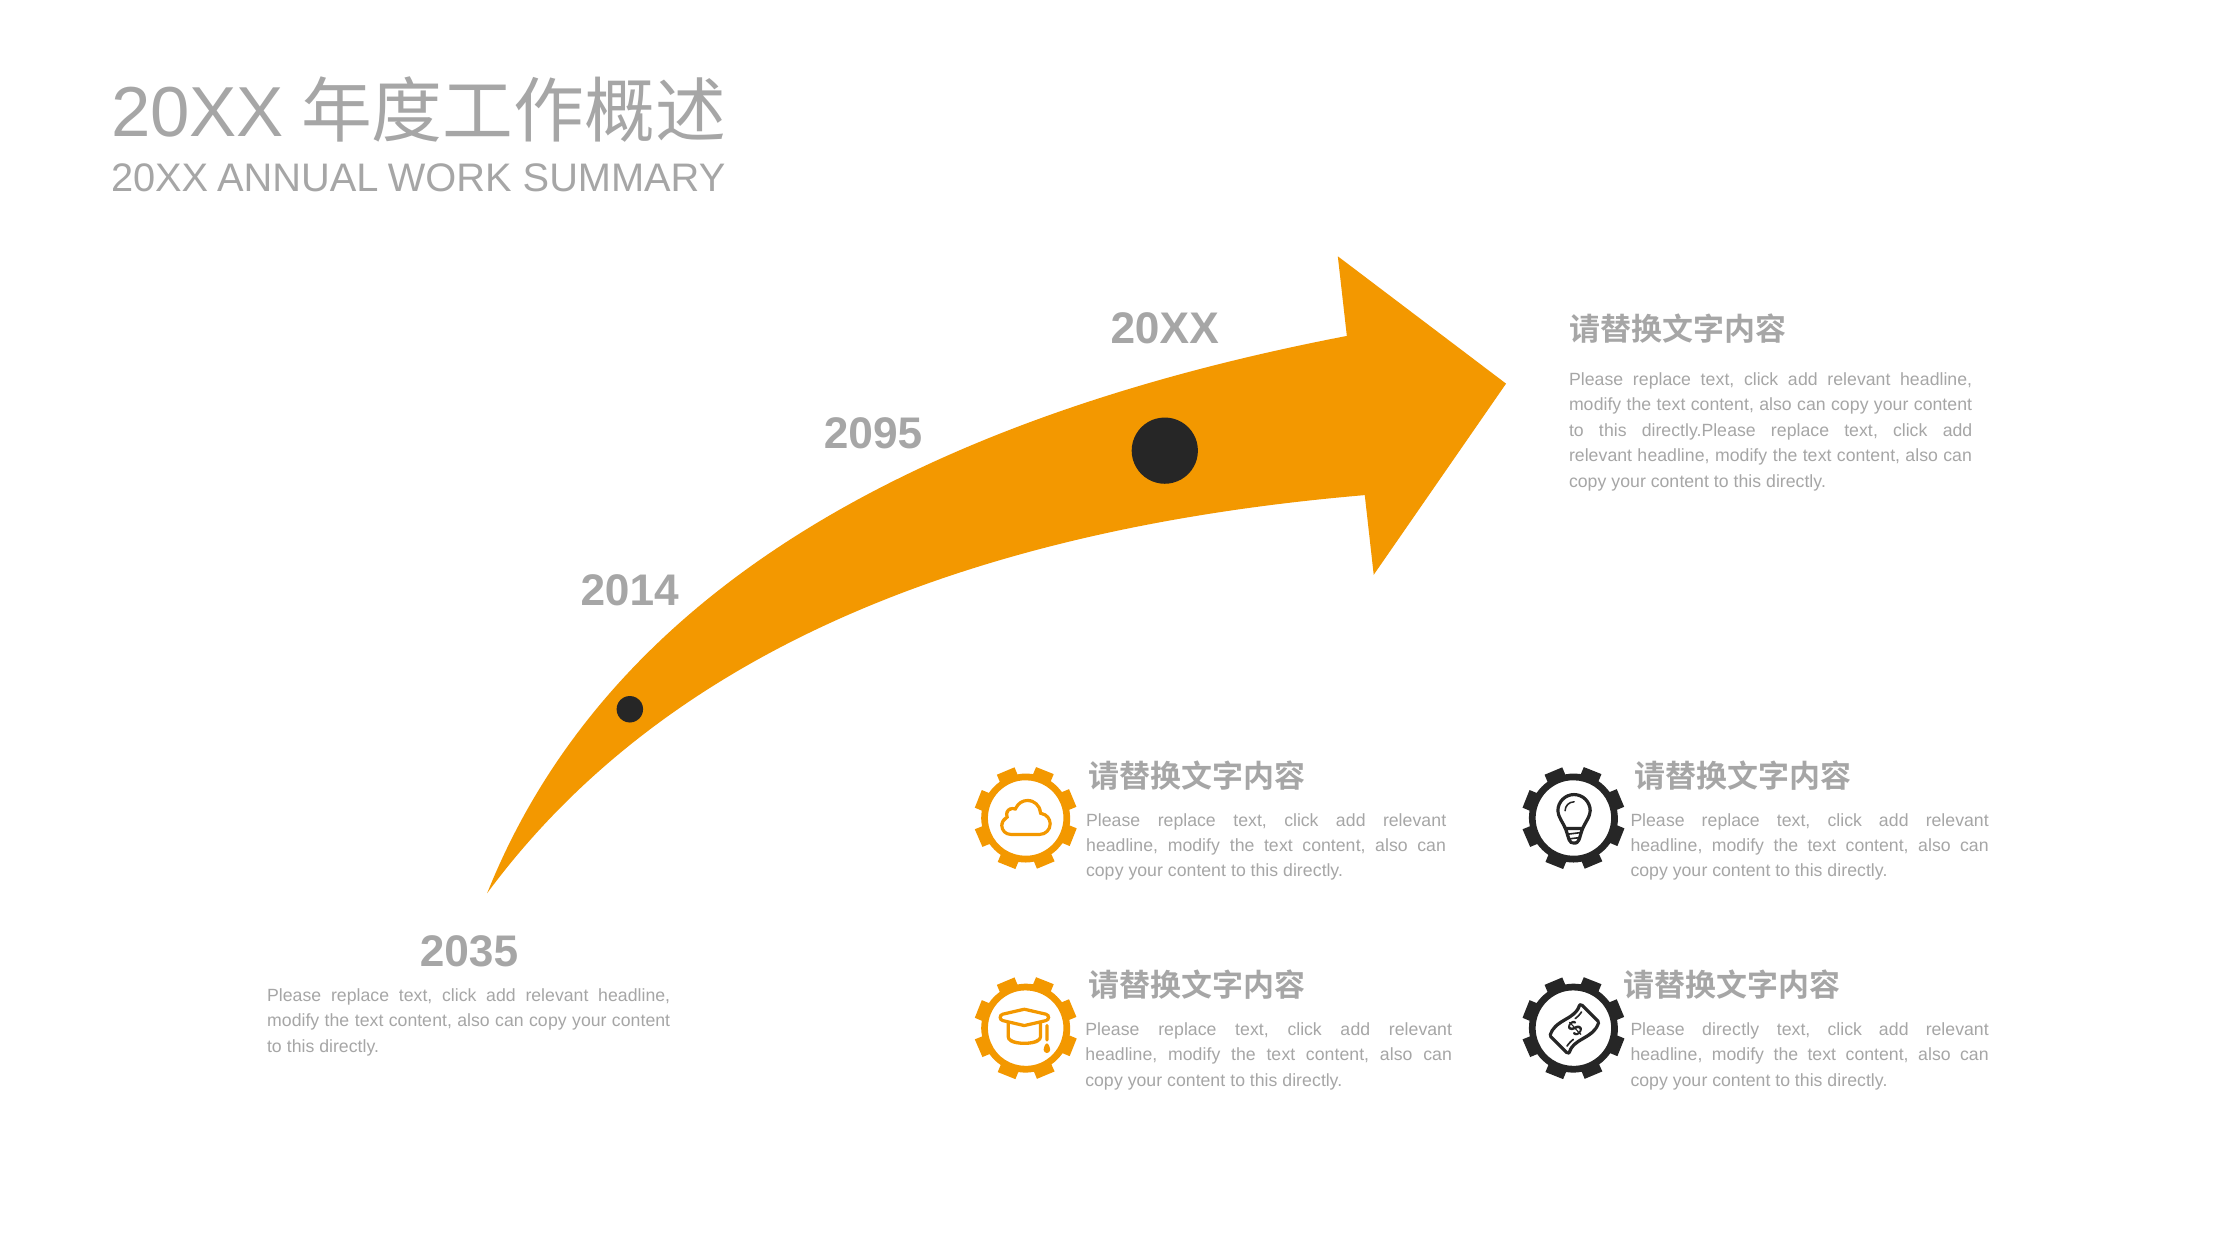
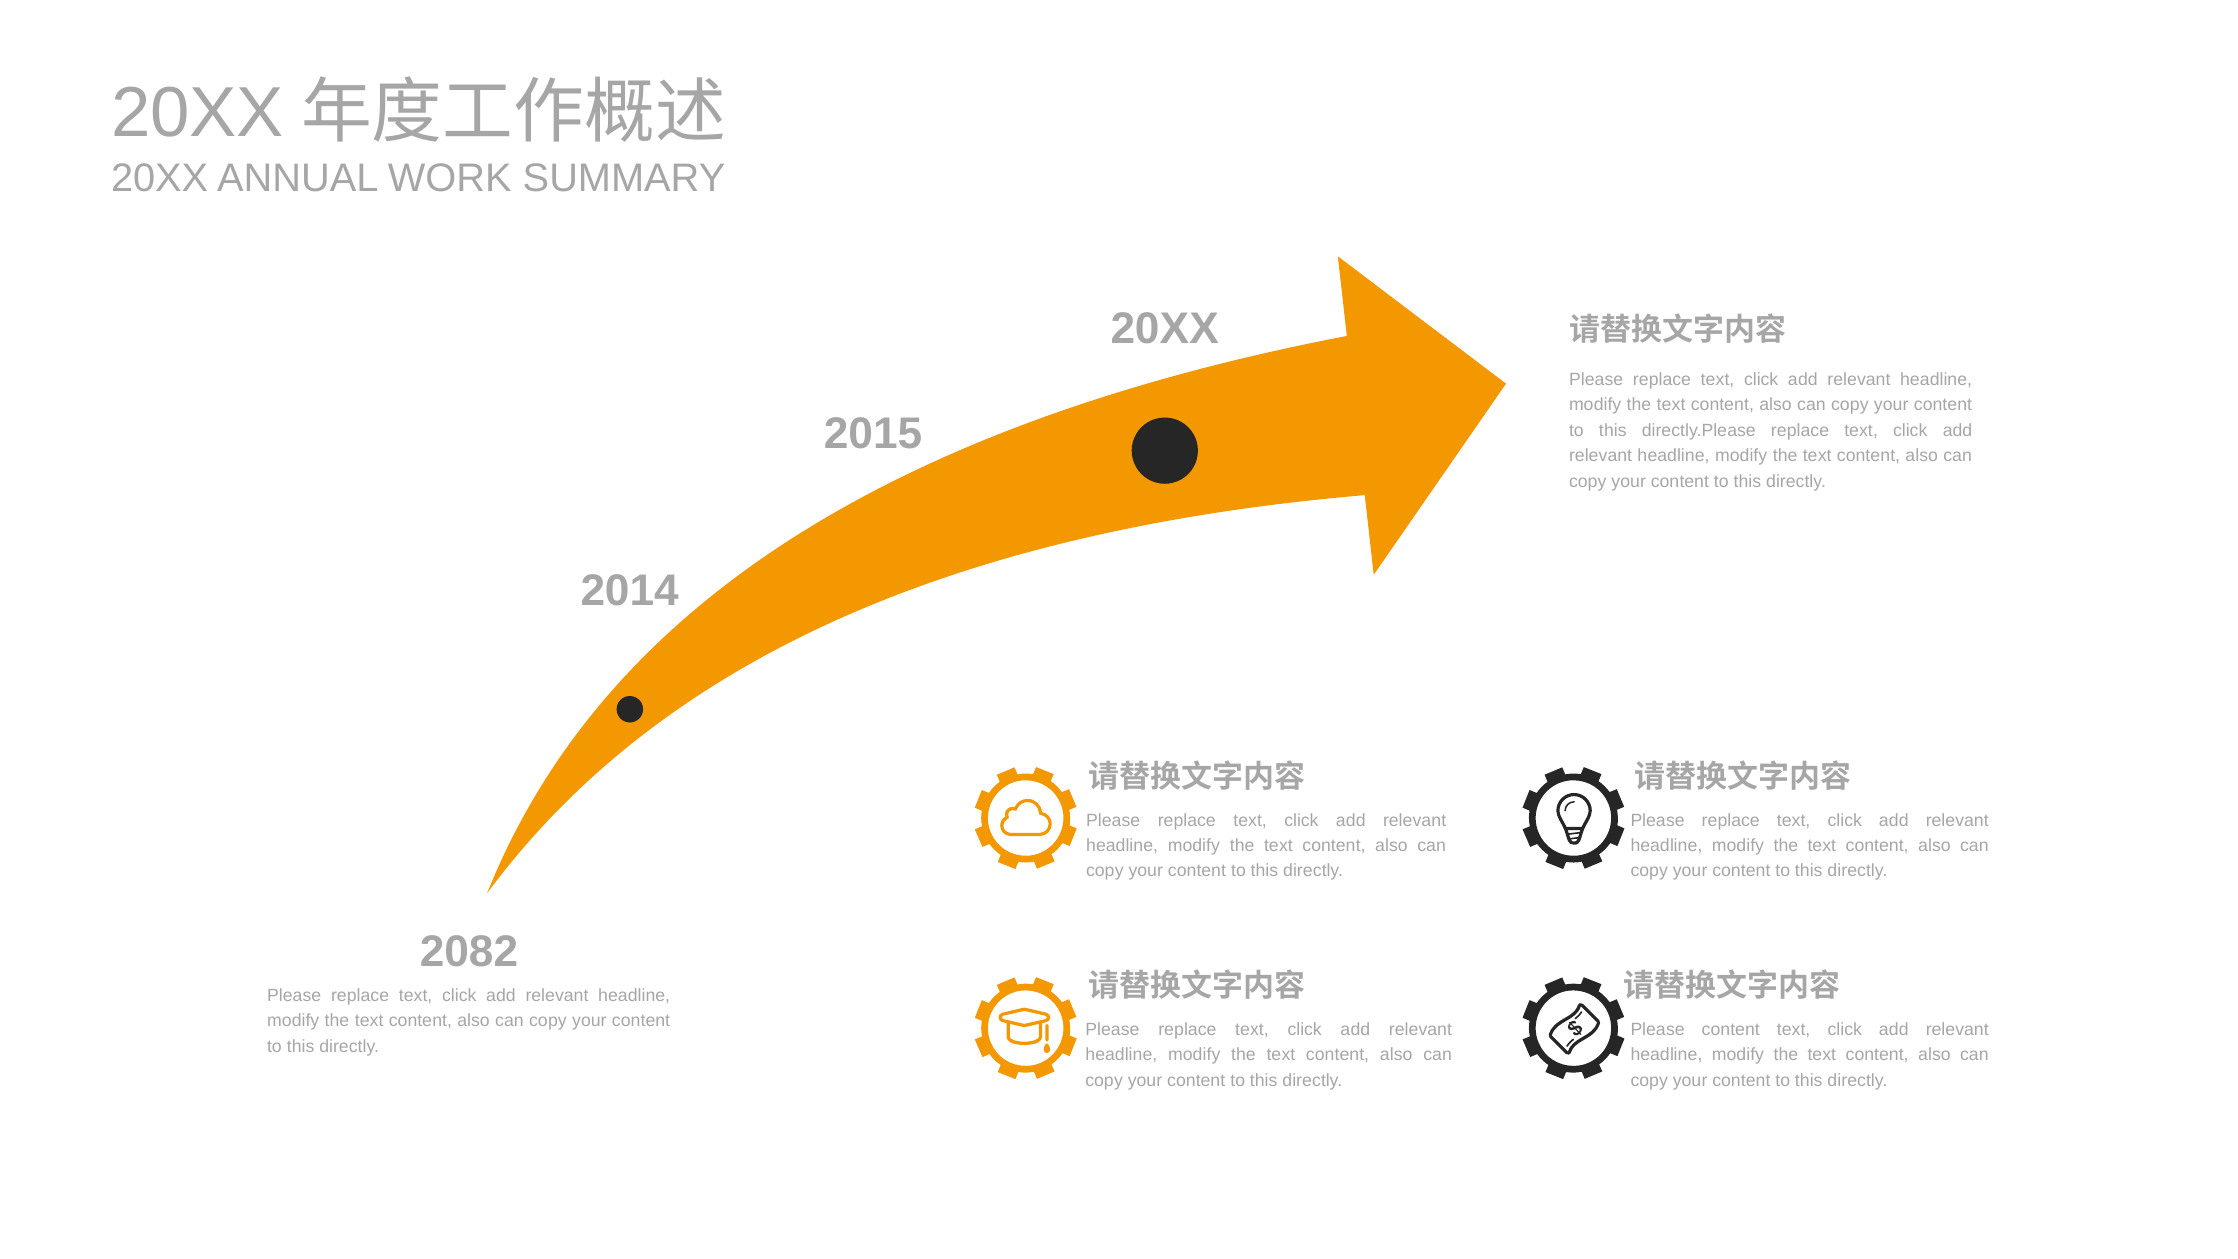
2095: 2095 -> 2015
2035: 2035 -> 2082
Please directly: directly -> content
